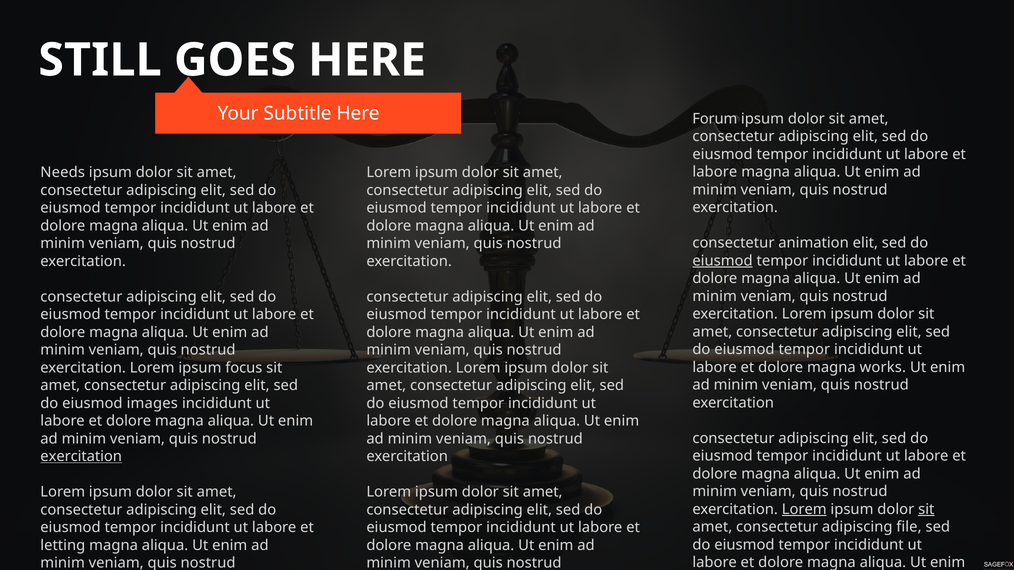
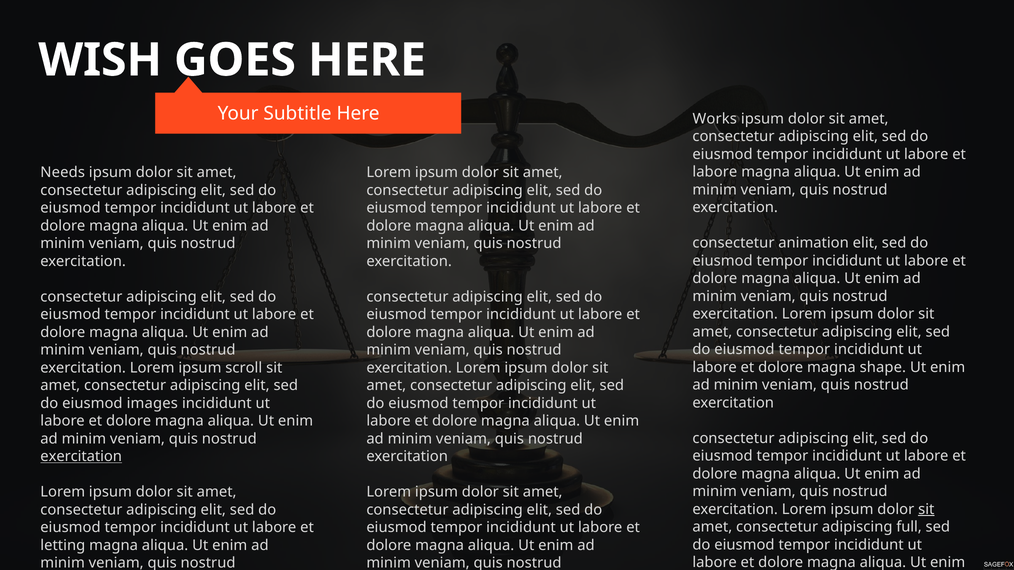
STILL: STILL -> WISH
Forum: Forum -> Works
eiusmod at (723, 261) underline: present -> none
works: works -> shape
focus: focus -> scroll
Lorem at (804, 509) underline: present -> none
file: file -> full
